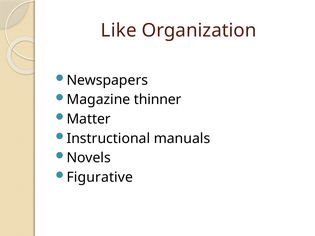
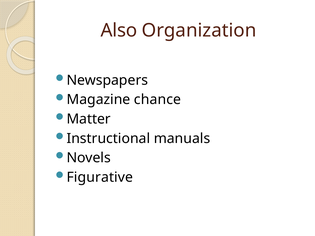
Like: Like -> Also
thinner: thinner -> chance
